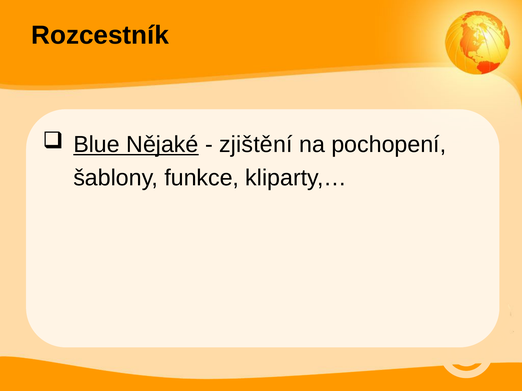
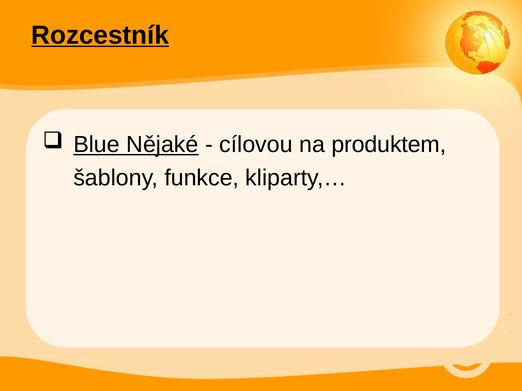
Rozcestník underline: none -> present
zjištění: zjištění -> cílovou
pochopení: pochopení -> produktem
